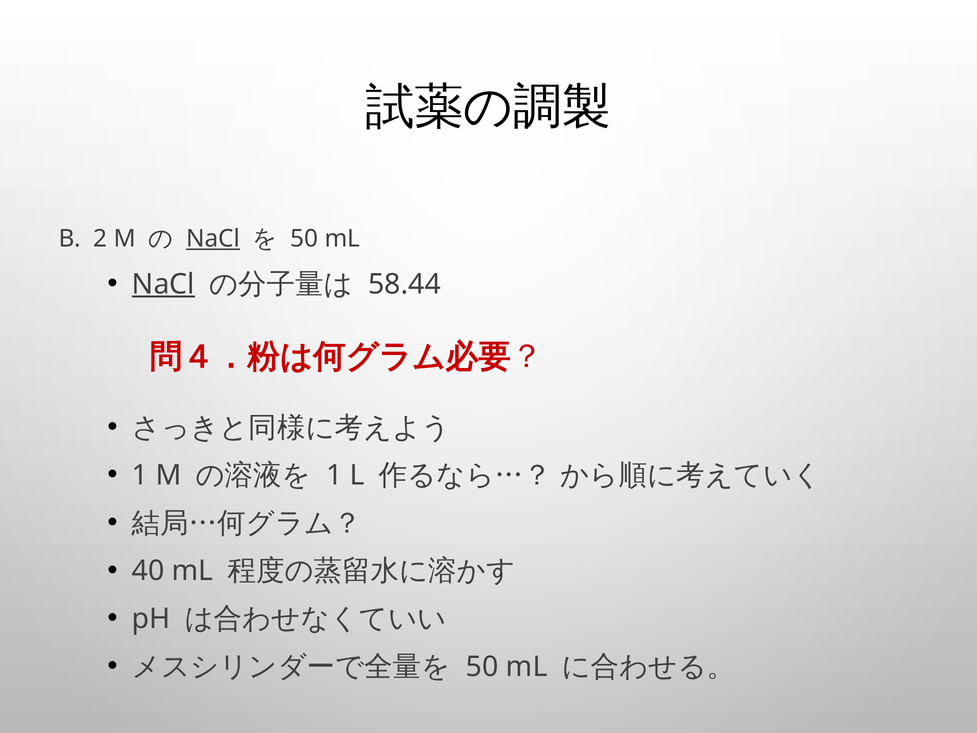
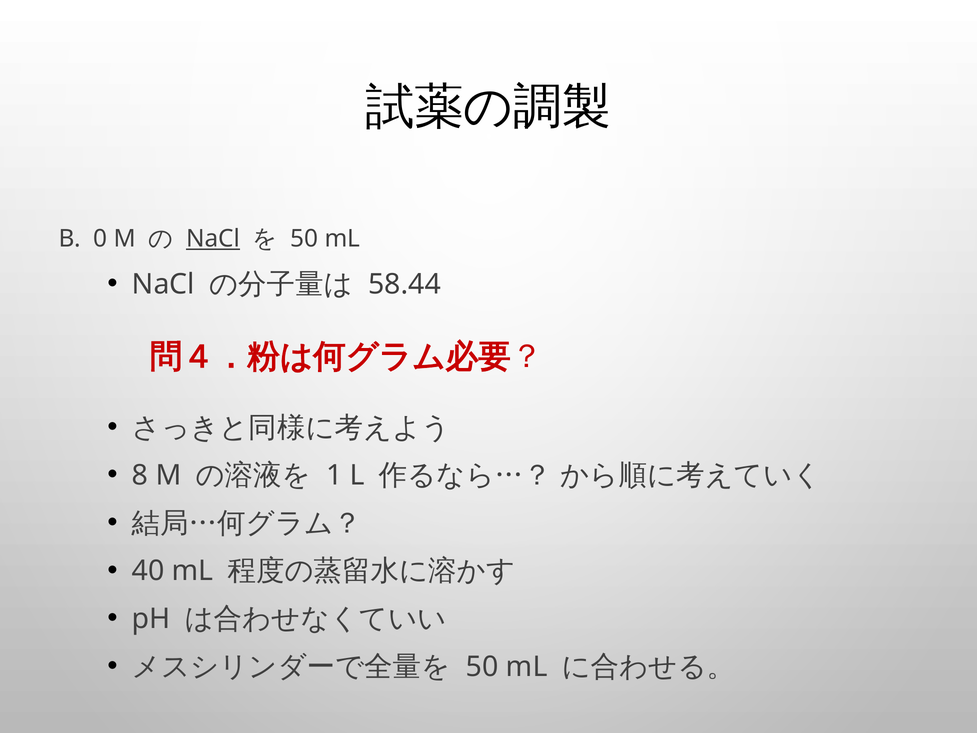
2: 2 -> 0
NaCl at (163, 284) underline: present -> none
1 at (140, 475): 1 -> 8
